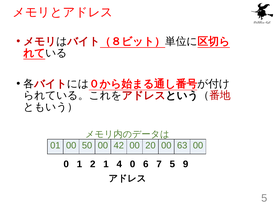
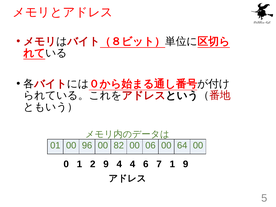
50: 50 -> 96
42: 42 -> 82
20: 20 -> 06
63: 63 -> 64
2 1: 1 -> 9
4 0: 0 -> 4
7 5: 5 -> 1
